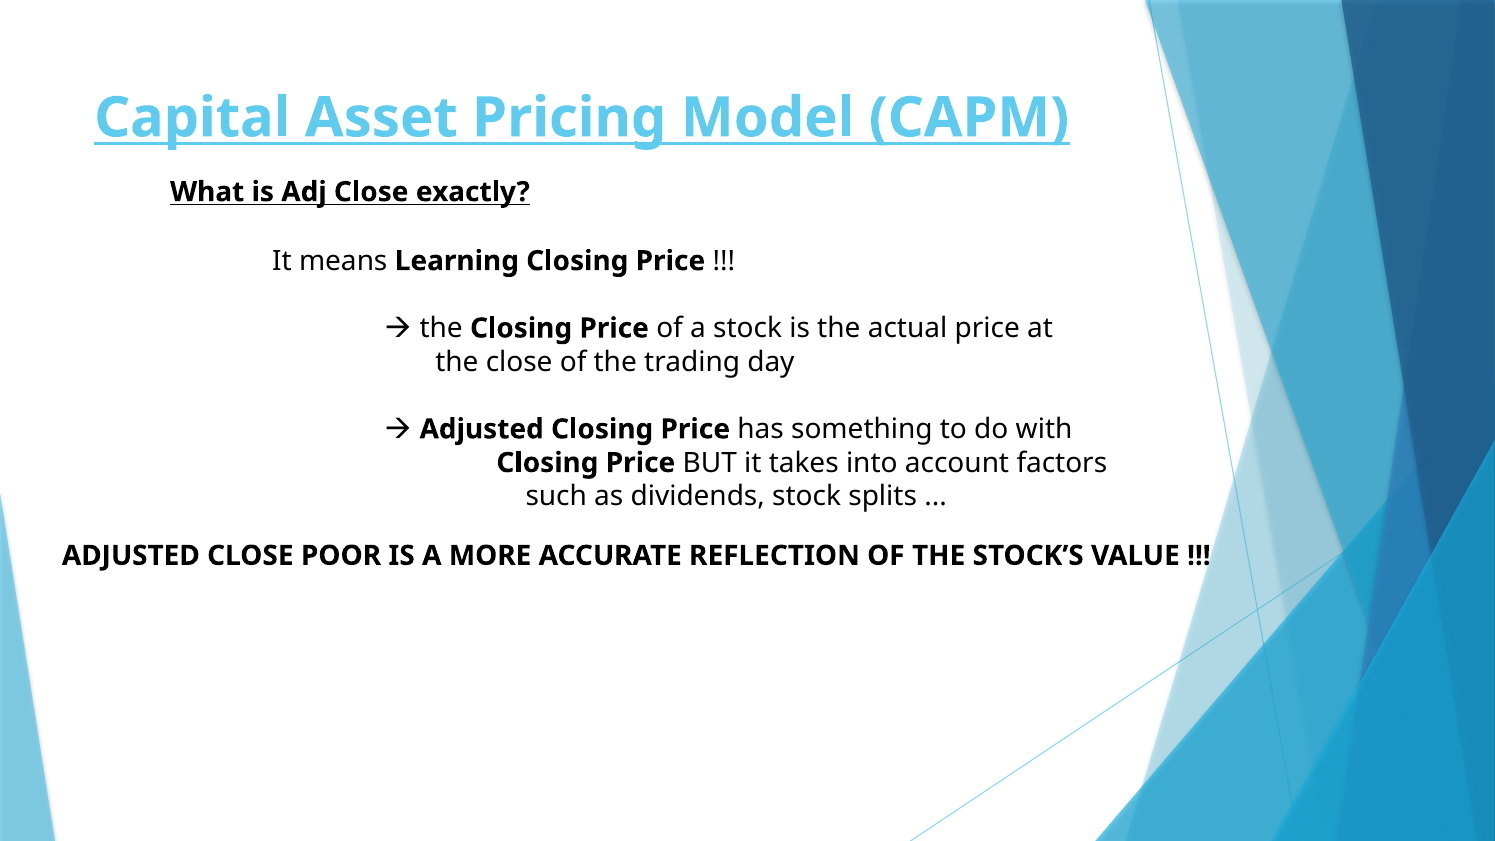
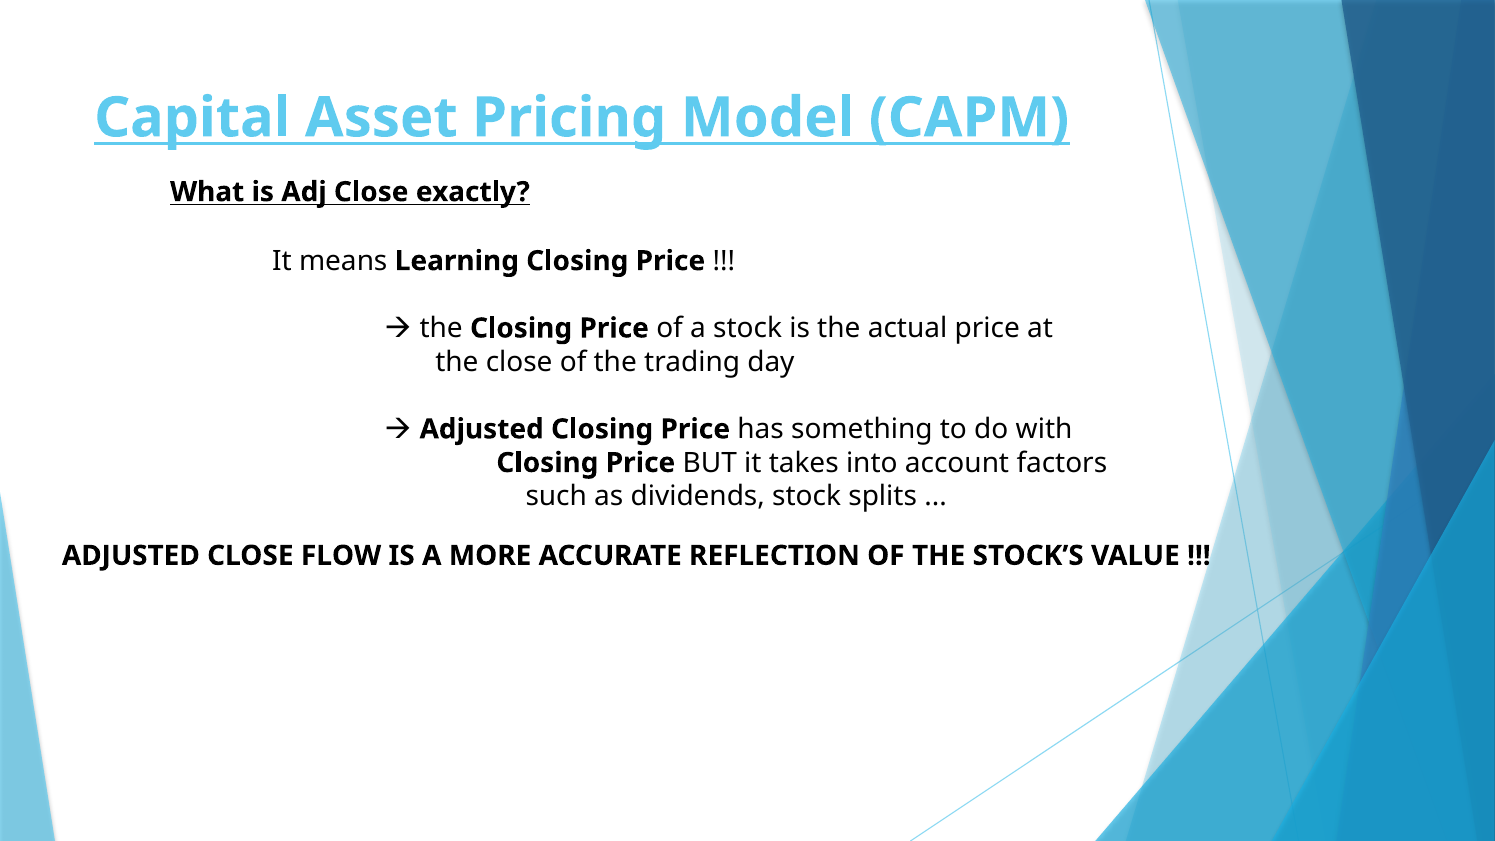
POOR: POOR -> FLOW
